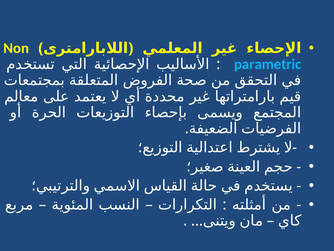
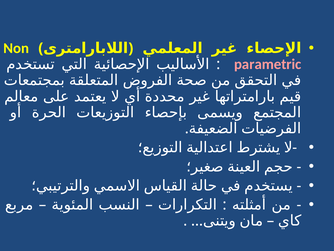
parametric colour: light blue -> pink
